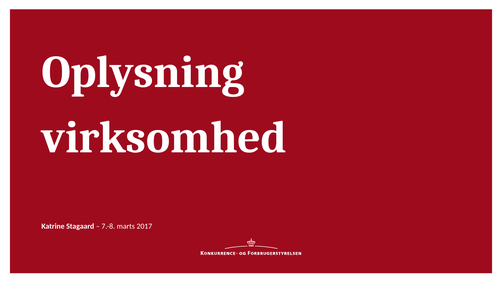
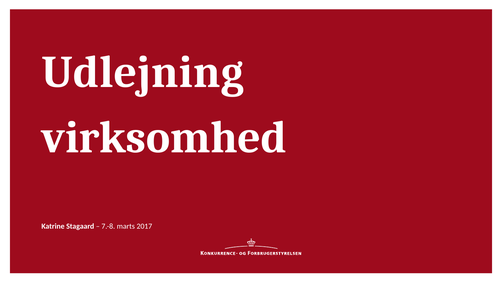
Oplysning: Oplysning -> Udlejning
